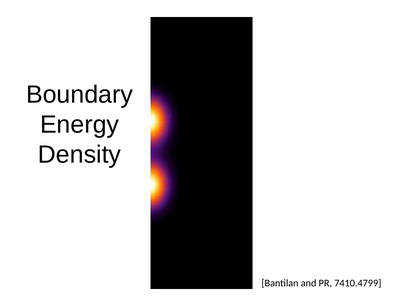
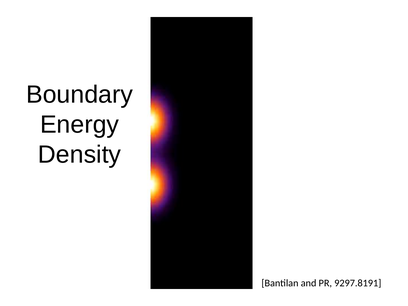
7410.4799: 7410.4799 -> 9297.8191
